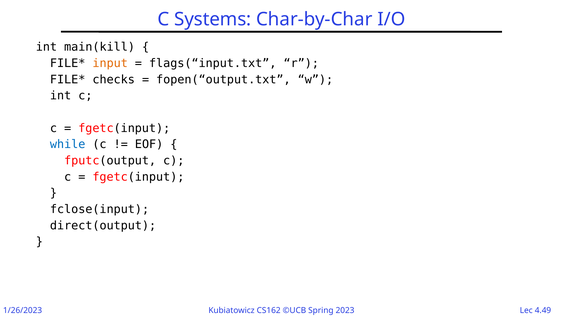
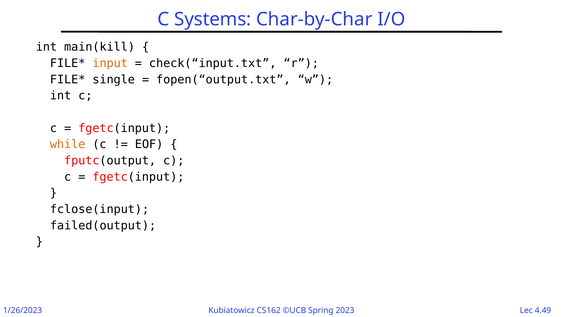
flags(“input.txt: flags(“input.txt -> check(“input.txt
checks: checks -> single
while colour: blue -> orange
direct(output: direct(output -> failed(output
